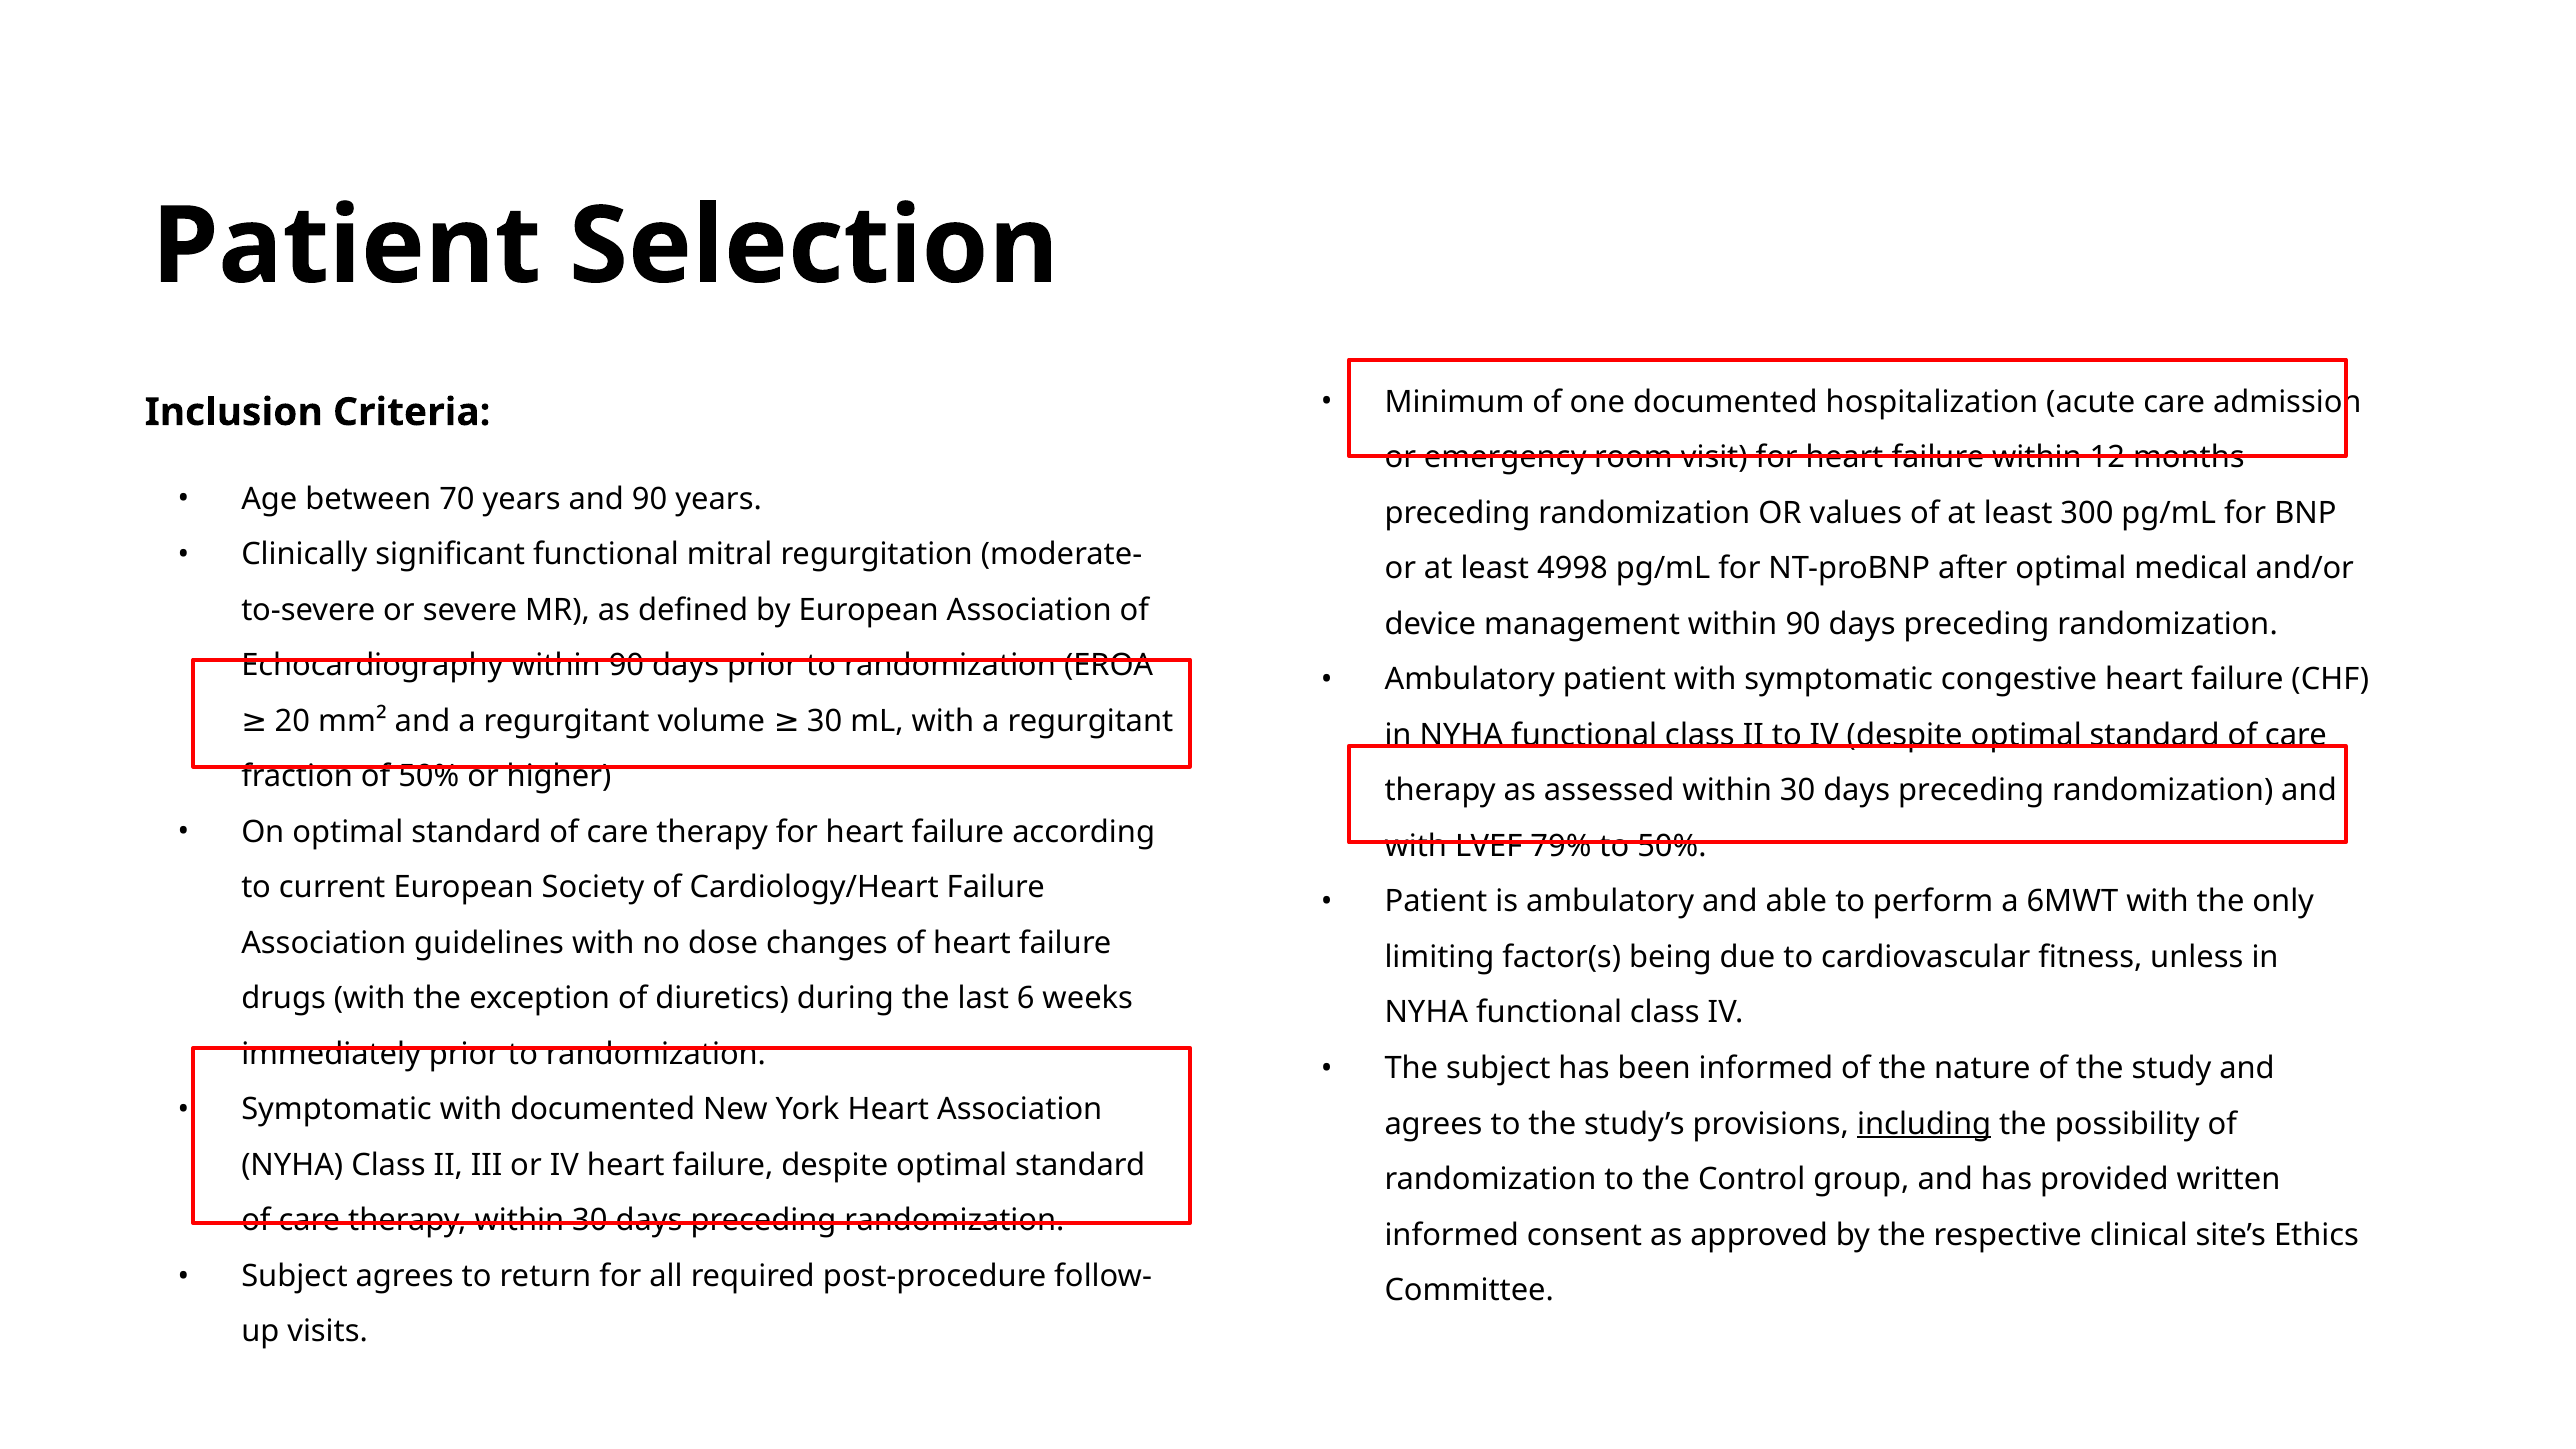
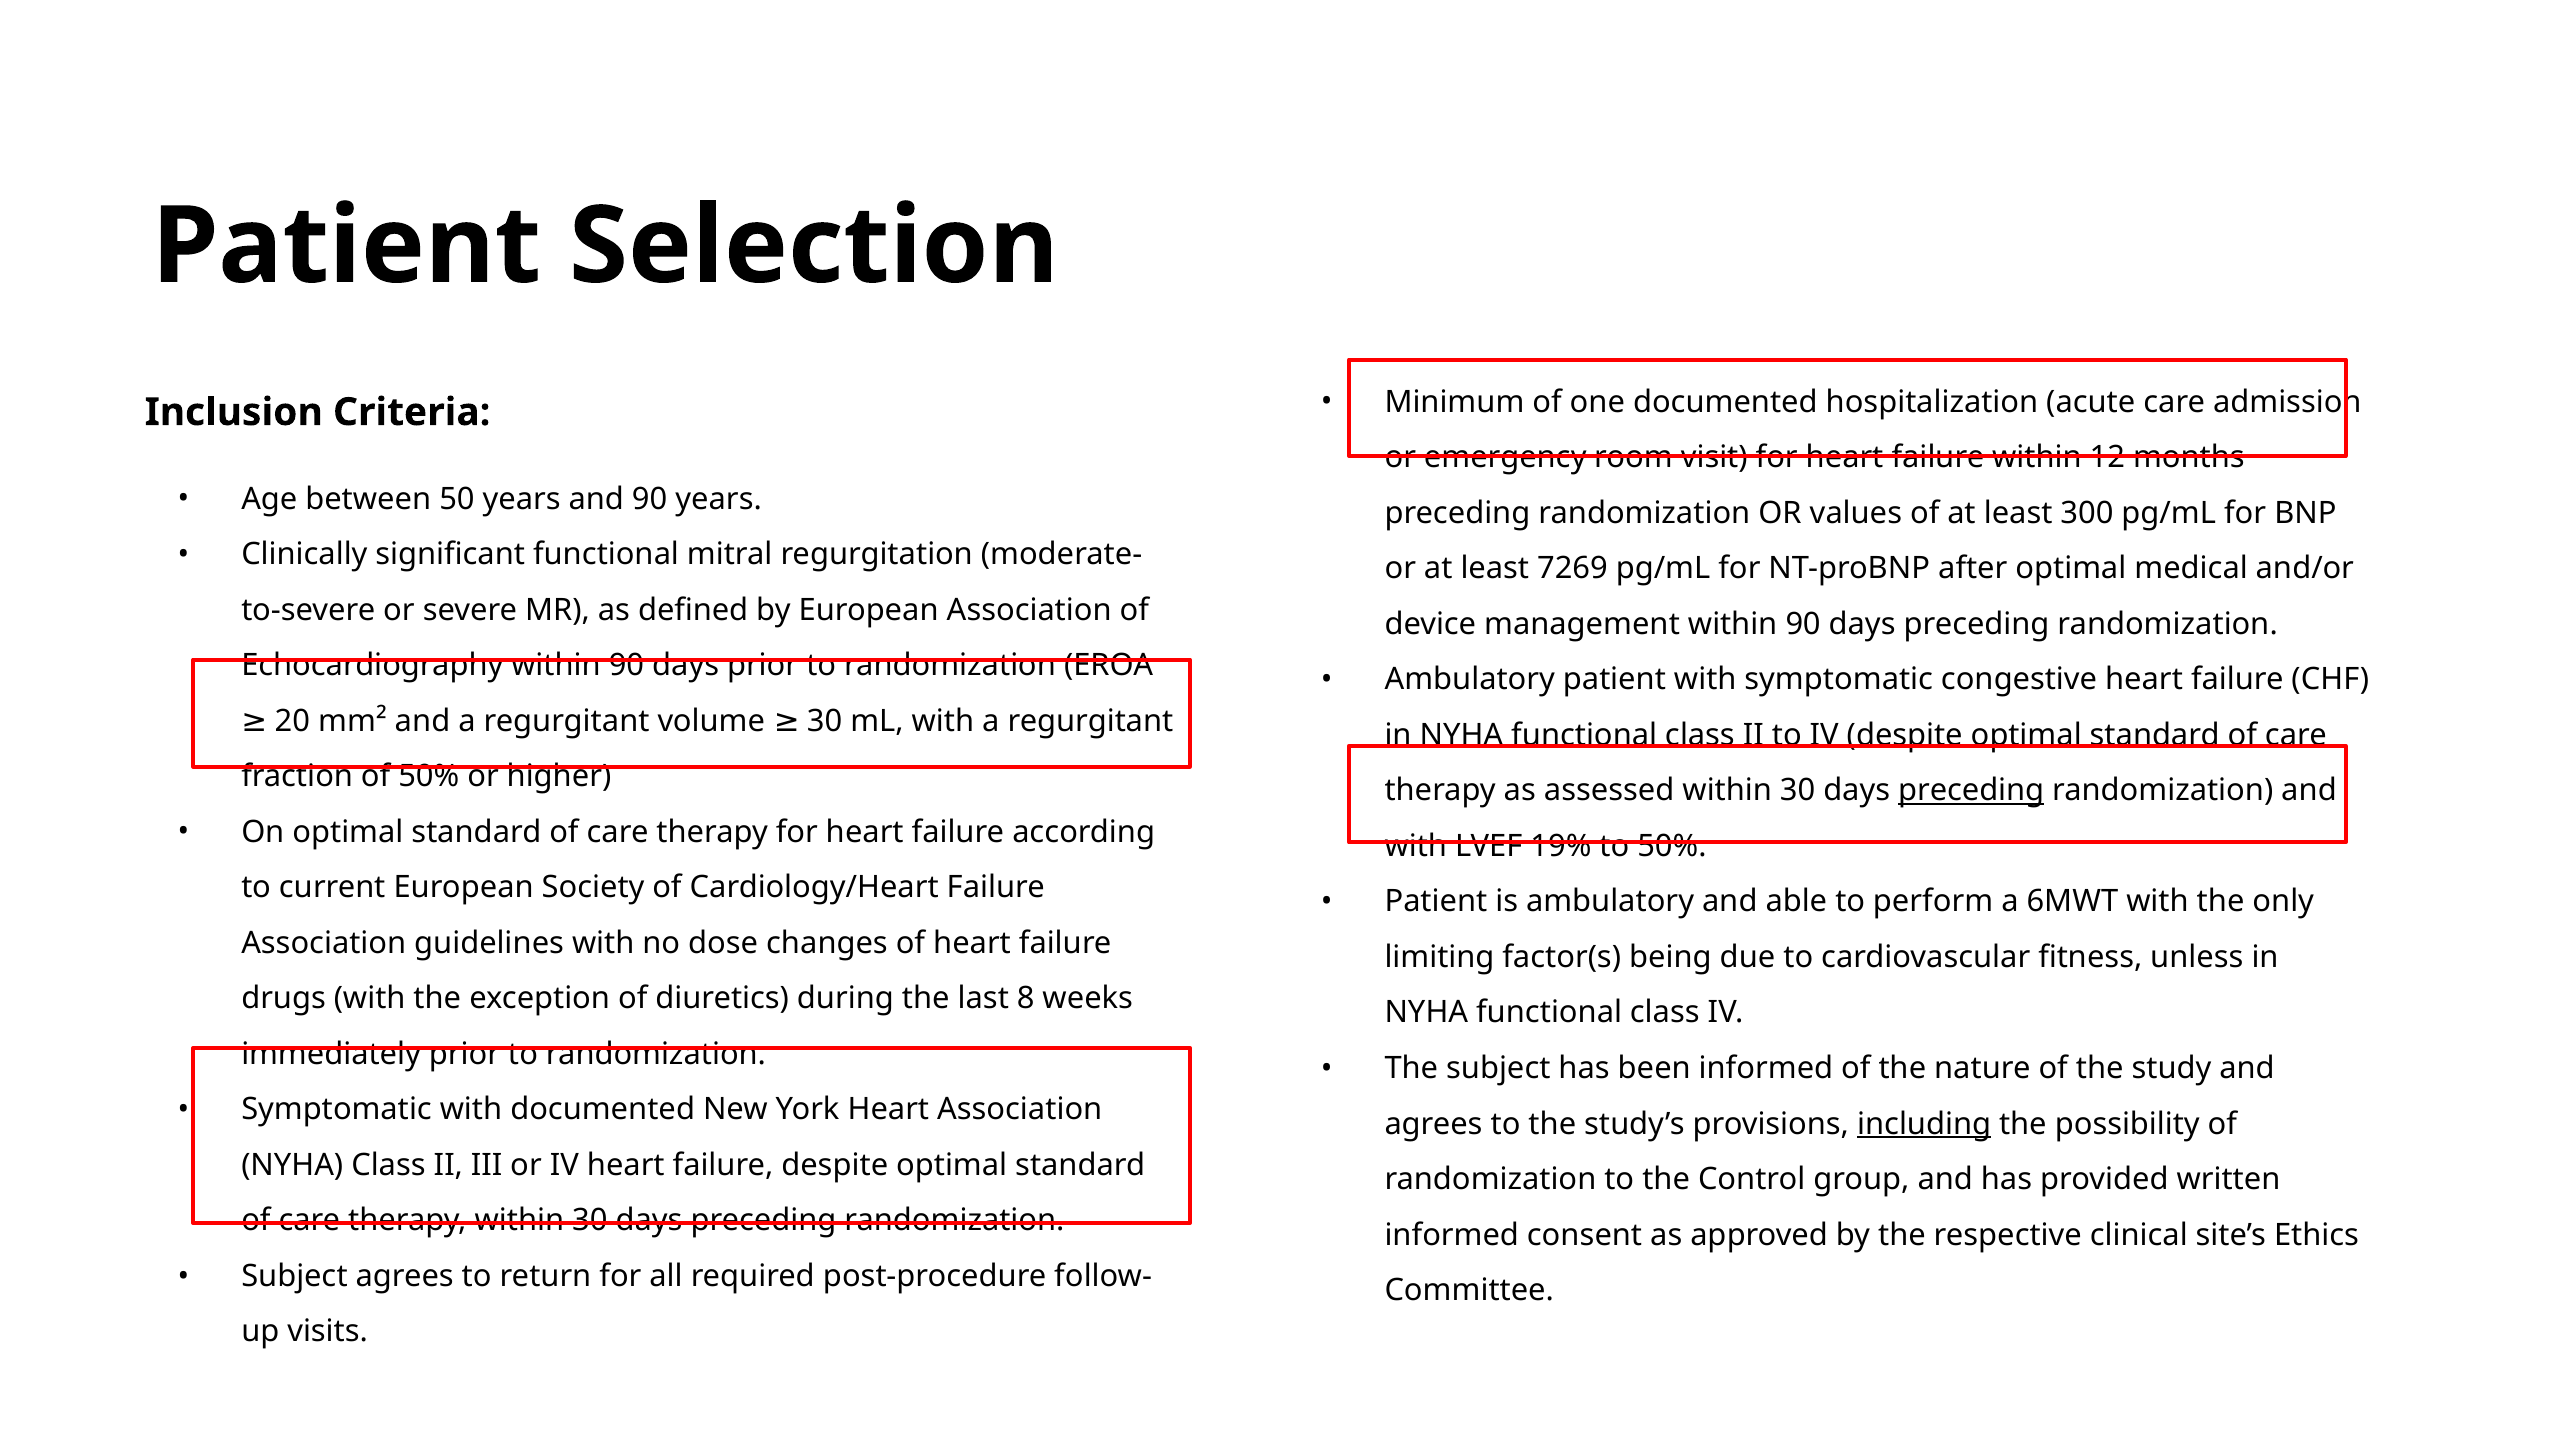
70: 70 -> 50
4998: 4998 -> 7269
preceding at (1971, 791) underline: none -> present
79%: 79% -> 19%
6: 6 -> 8
